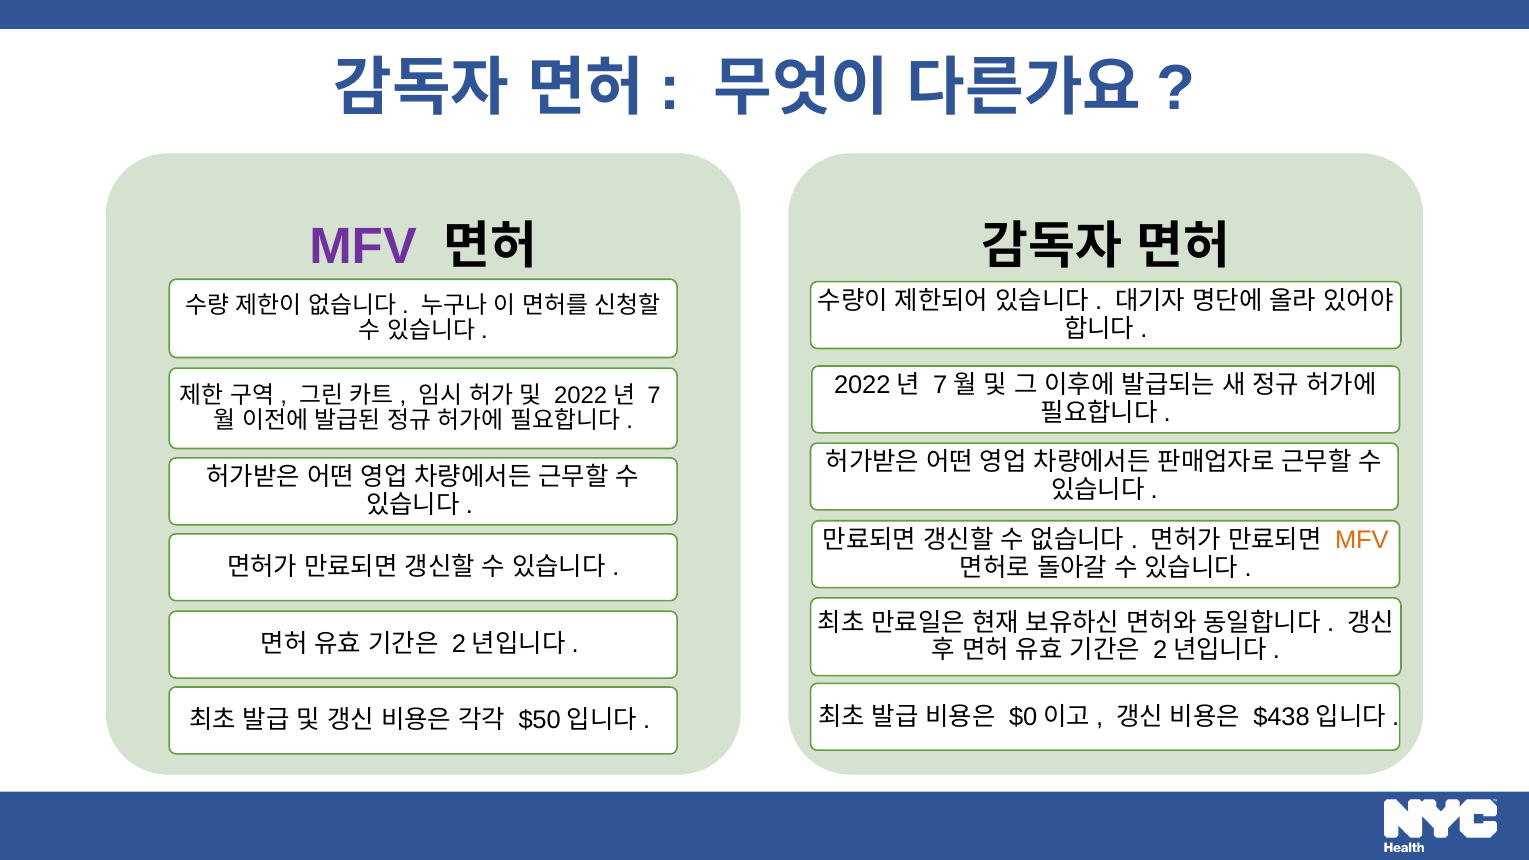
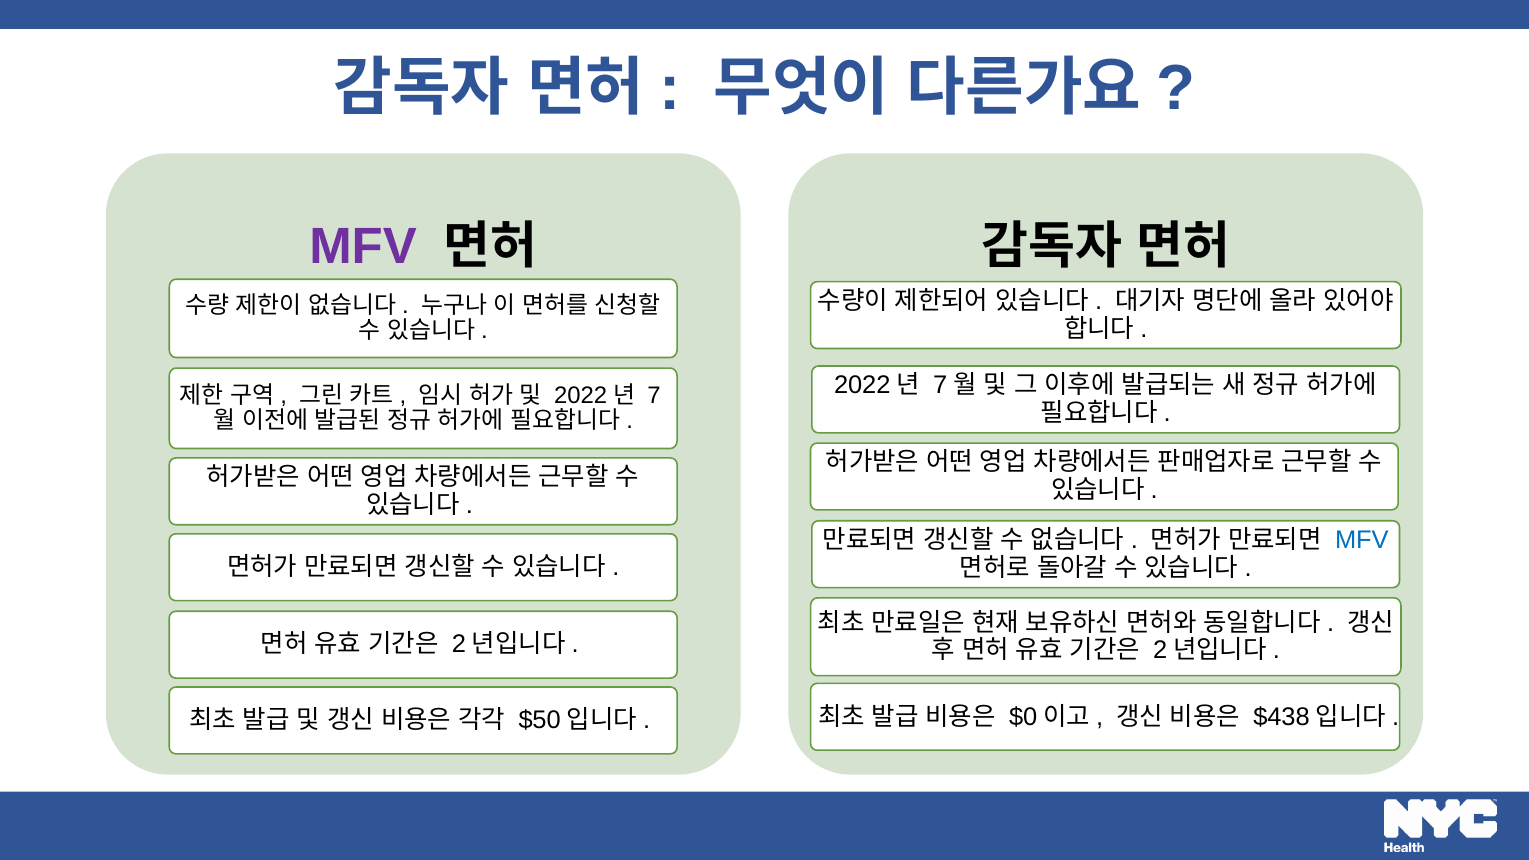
MFV at (1362, 540) colour: orange -> blue
